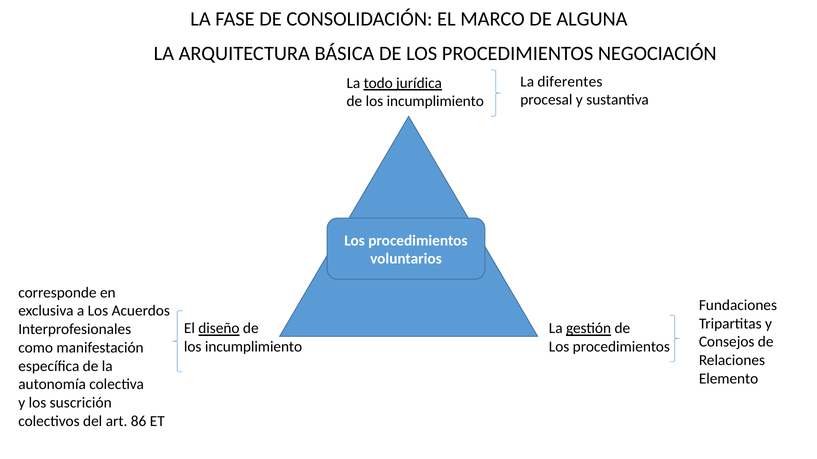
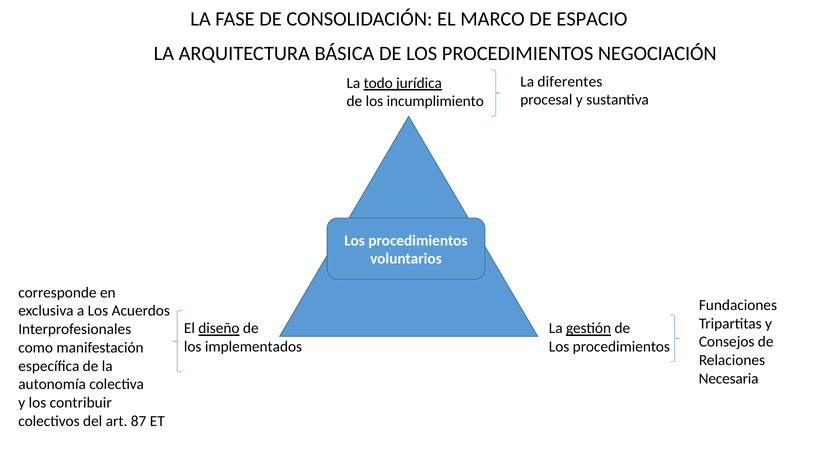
ALGUNA: ALGUNA -> ESPACIO
incumplimiento at (254, 347): incumplimiento -> implementados
Elemento: Elemento -> Necesaria
suscrición: suscrición -> contribuir
86: 86 -> 87
